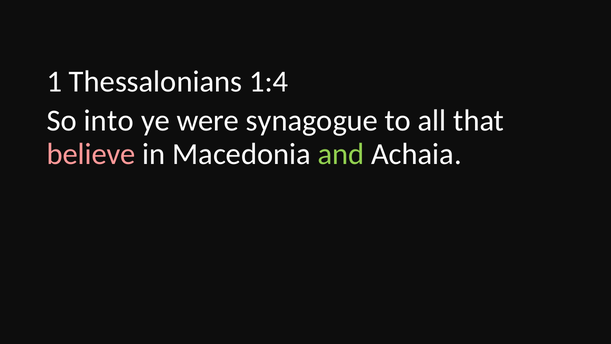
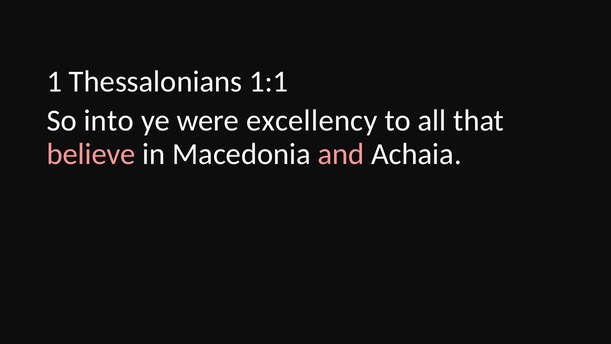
1:4: 1:4 -> 1:1
synagogue: synagogue -> excellency
and colour: light green -> pink
